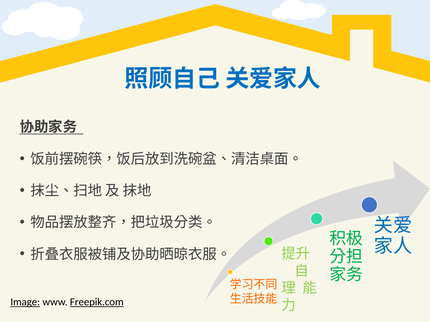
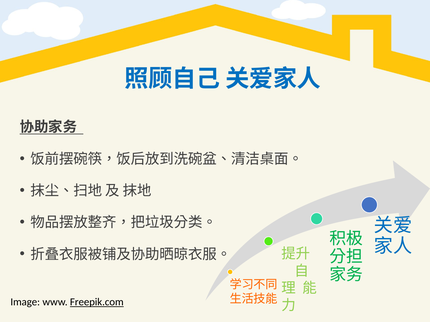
Image underline: present -> none
